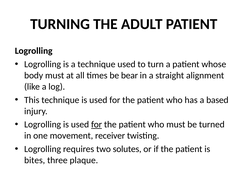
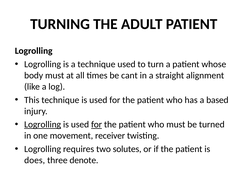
bear: bear -> cant
Logrolling at (43, 125) underline: none -> present
bites: bites -> does
plaque: plaque -> denote
